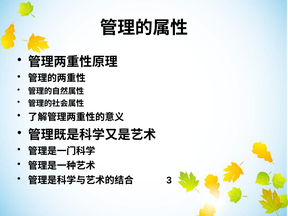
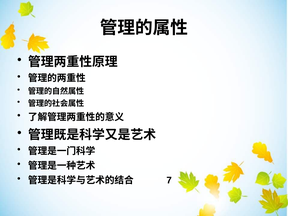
3: 3 -> 7
